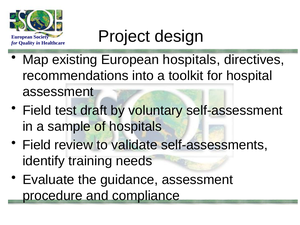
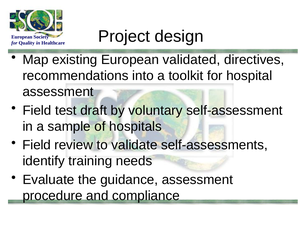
European hospitals: hospitals -> validated
